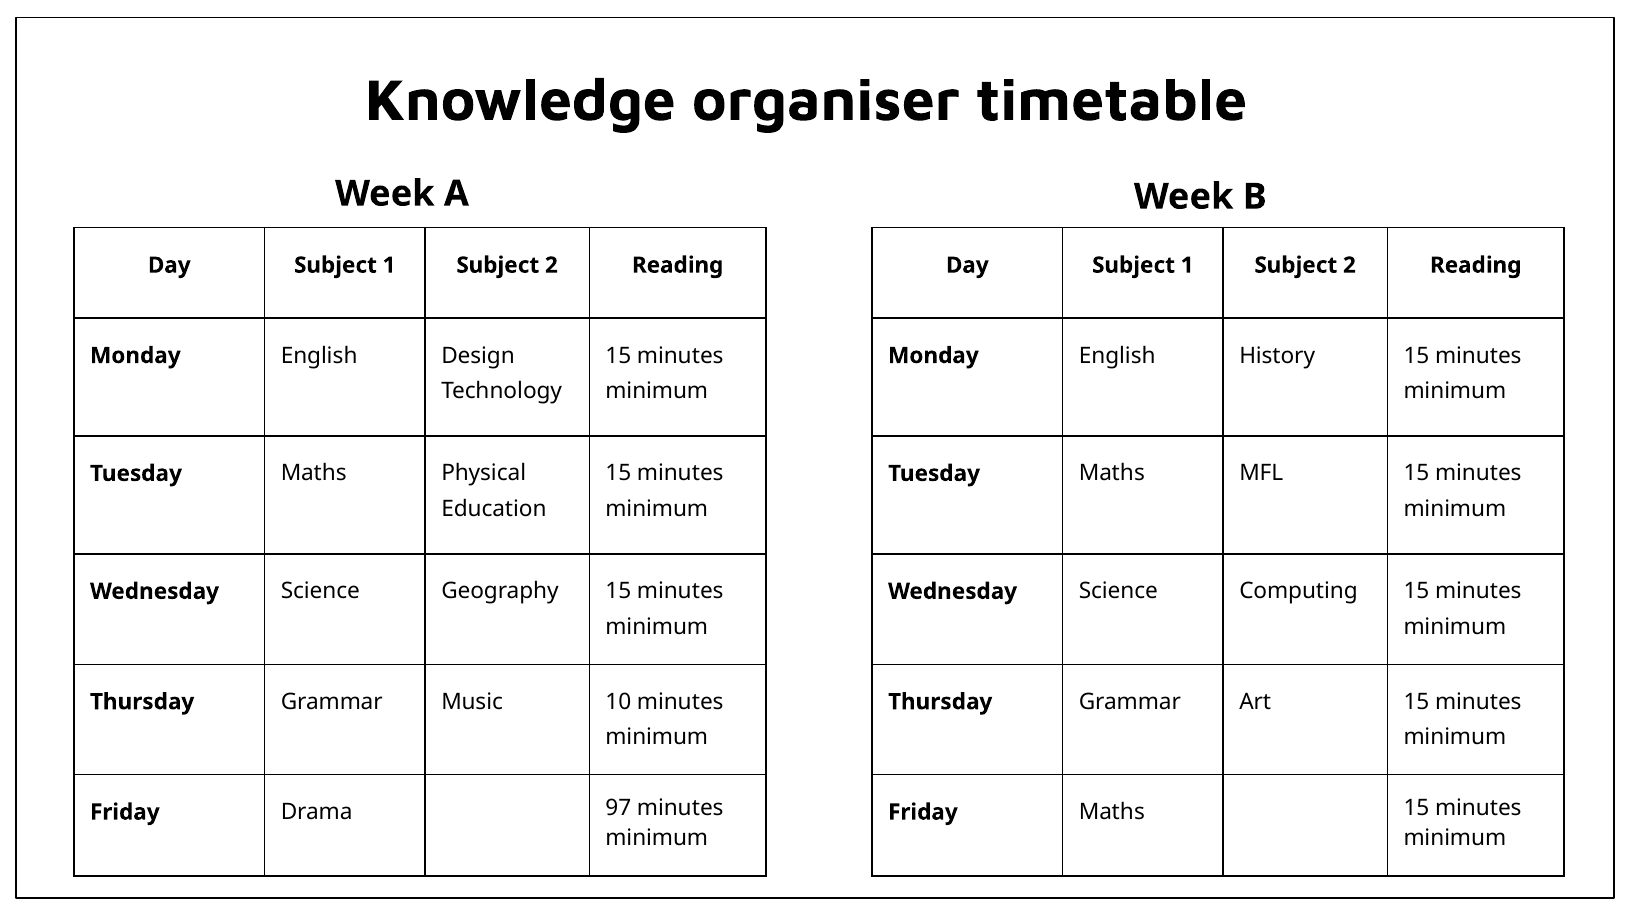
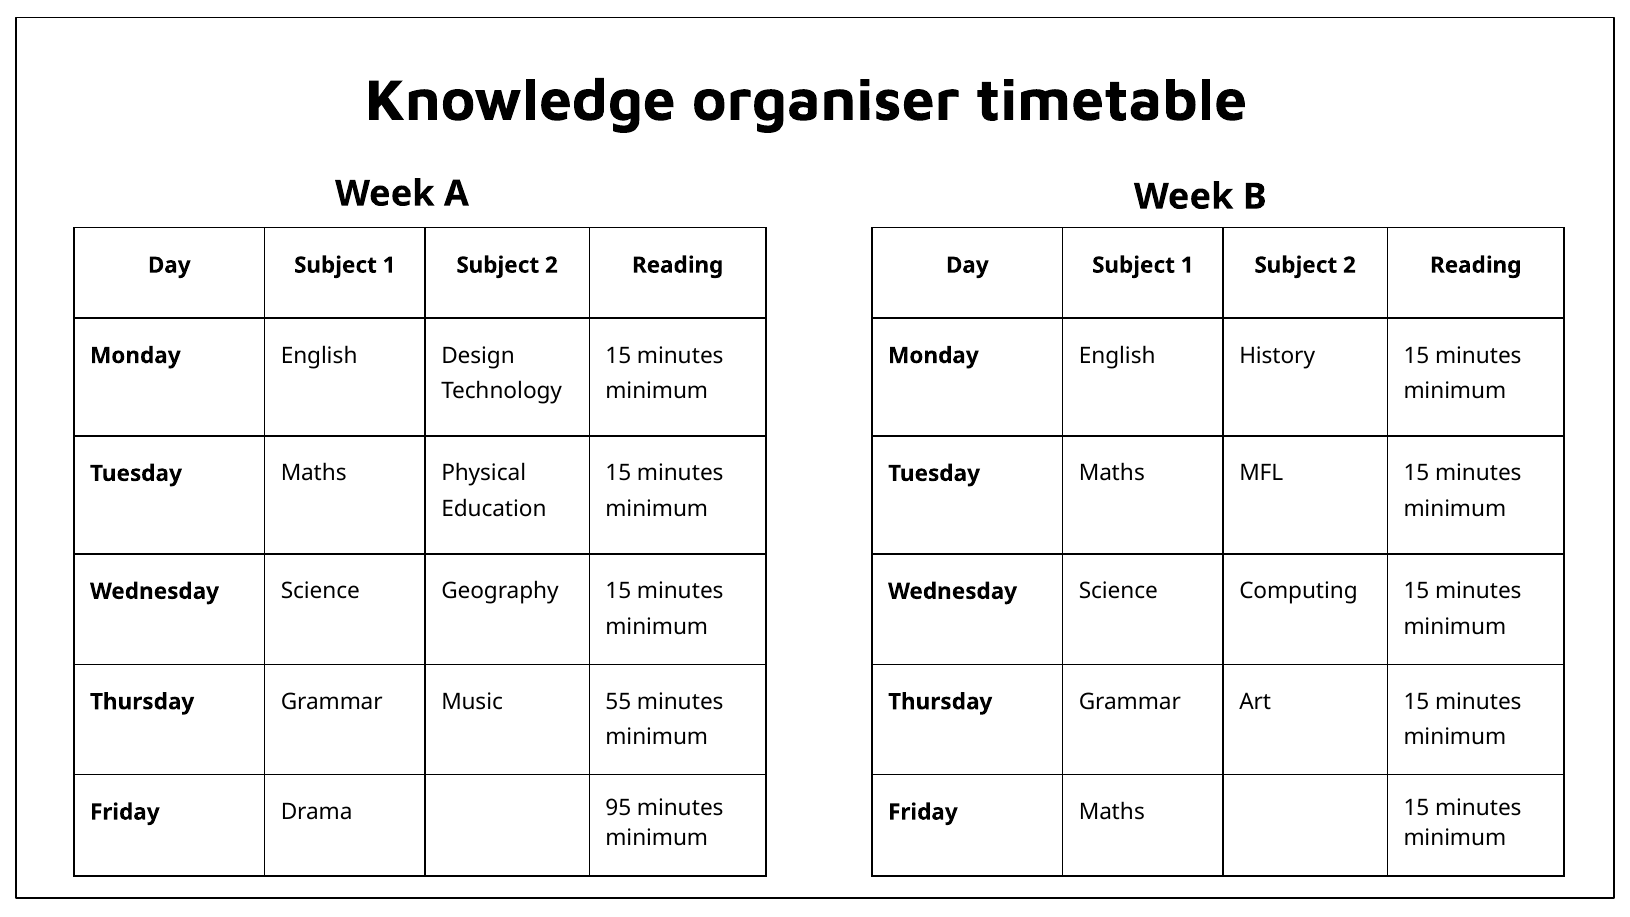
10: 10 -> 55
97: 97 -> 95
